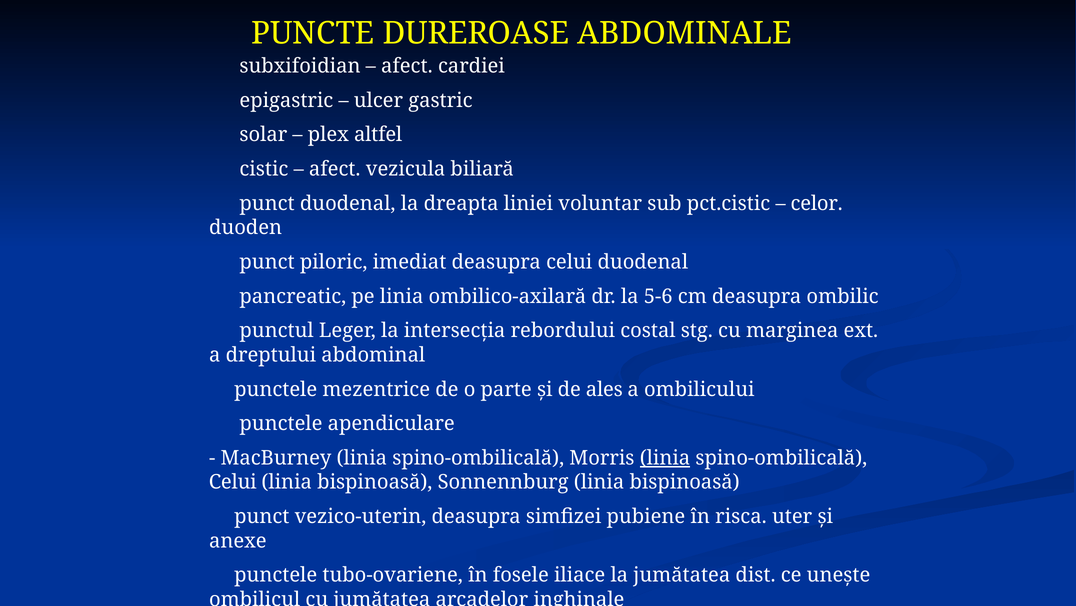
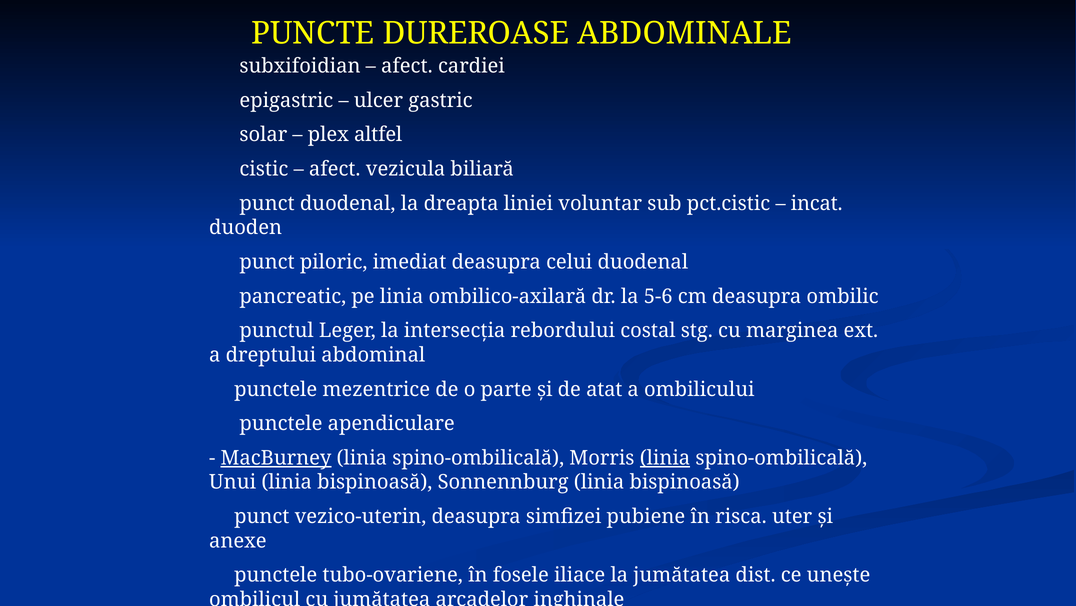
celor: celor -> incat
ales: ales -> atat
MacBurney underline: none -> present
Celui at (233, 482): Celui -> Unui
